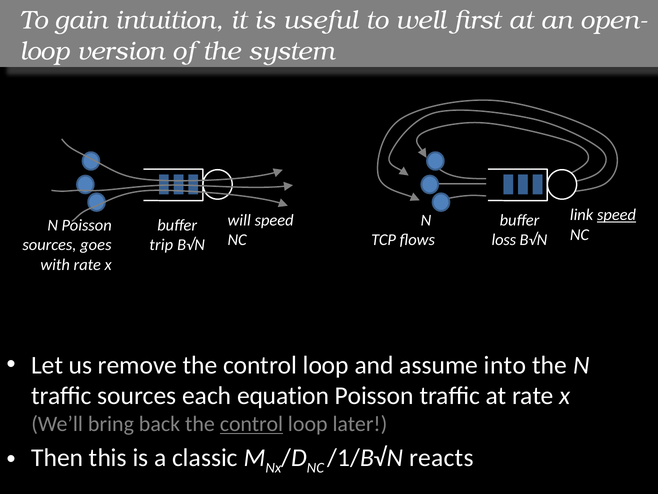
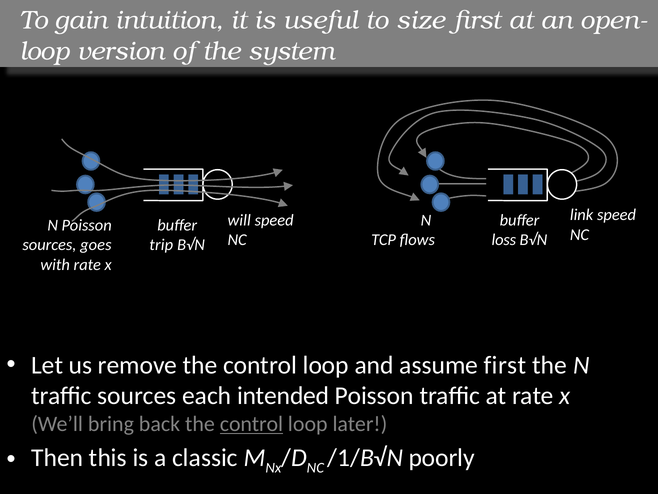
well: well -> size
speed at (617, 215) underline: present -> none
assume into: into -> first
equation: equation -> intended
reacts: reacts -> poorly
